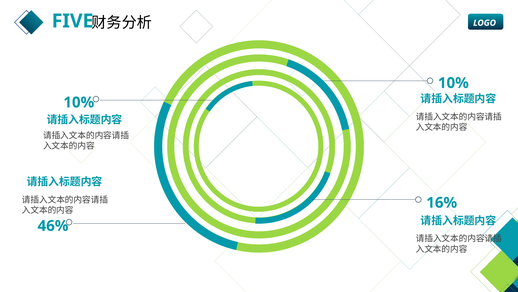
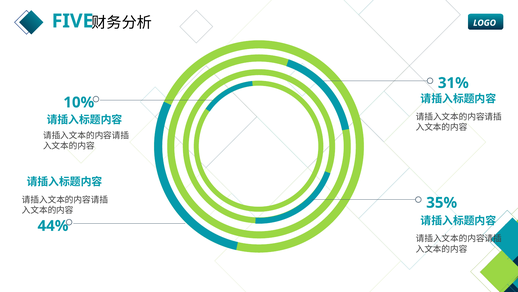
10% at (453, 83): 10% -> 31%
16%: 16% -> 35%
46%: 46% -> 44%
